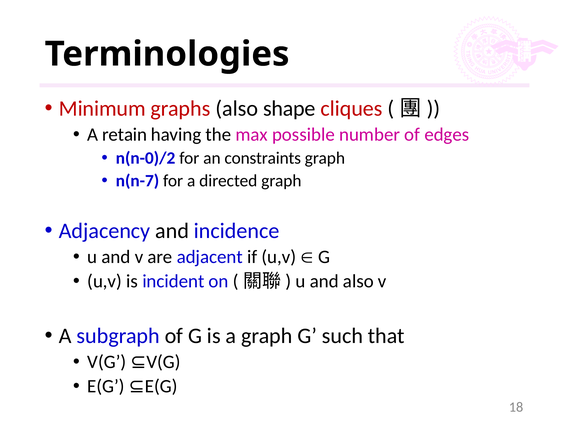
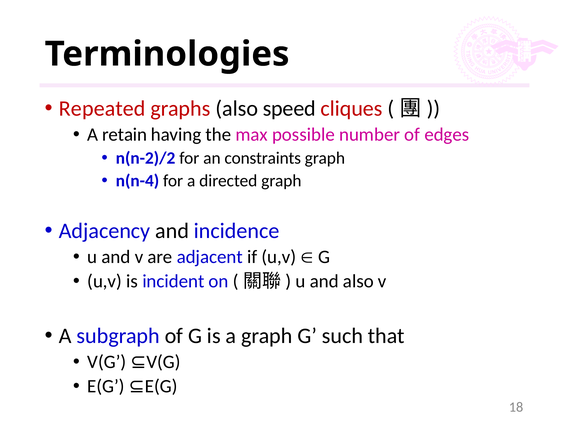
Minimum: Minimum -> Repeated
shape: shape -> speed
n(n-0)/2: n(n-0)/2 -> n(n-2)/2
n(n-7: n(n-7 -> n(n-4
